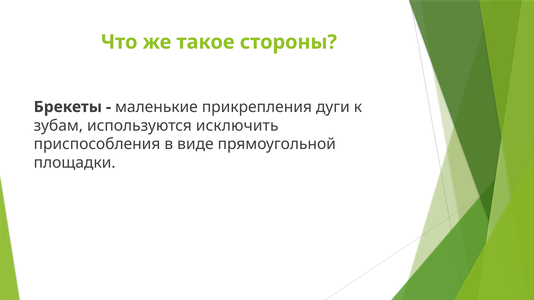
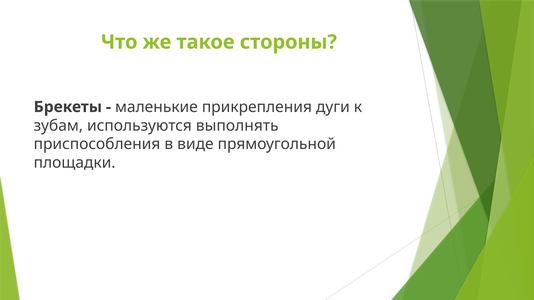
исключить: исключить -> выполнять
